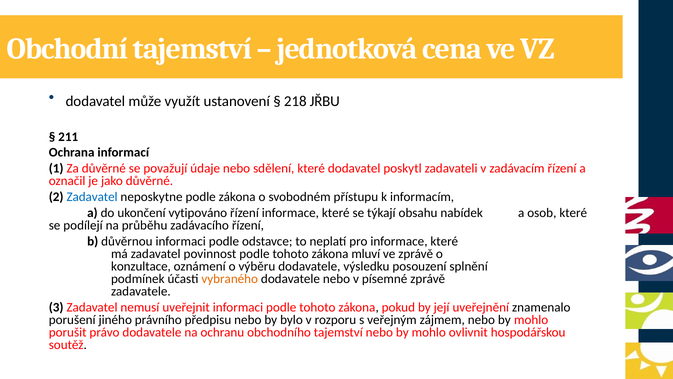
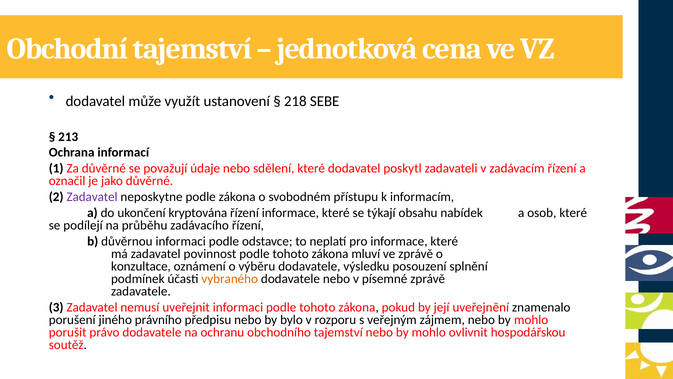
JŘBU: JŘBU -> SEBE
211: 211 -> 213
Zadavatel at (92, 197) colour: blue -> purple
vytipováno: vytipováno -> kryptována
